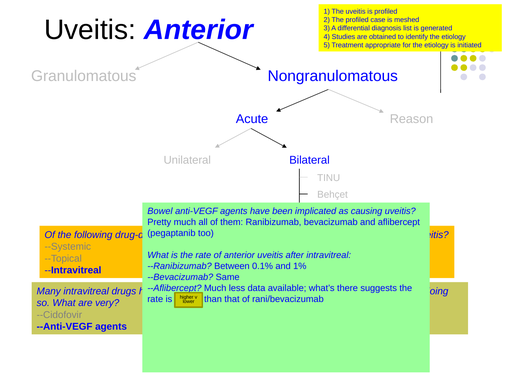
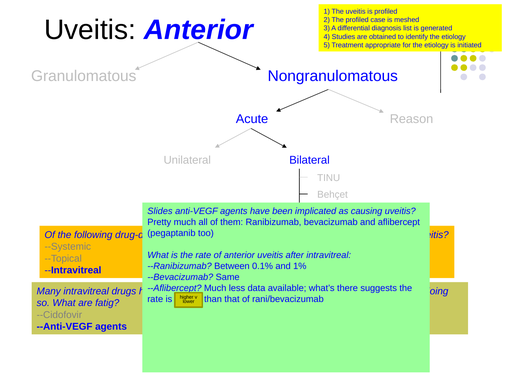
Bowel: Bowel -> Slides
very: very -> fatig
